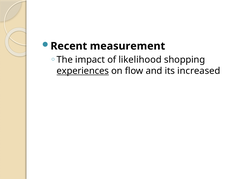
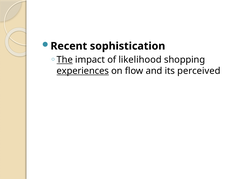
measurement: measurement -> sophistication
The underline: none -> present
increased: increased -> perceived
